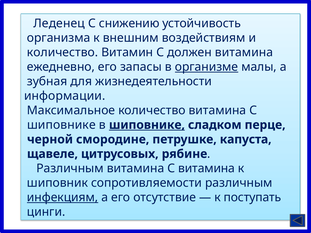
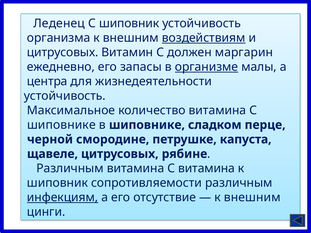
С снижению: снижению -> шиповник
воздействиям underline: none -> present
количество at (63, 52): количество -> цитрусовых
должен витамина: витамина -> маргарин
зубная: зубная -> центра
информации at (65, 96): информации -> устойчивость
шиповнике at (147, 125) underline: present -> none
поступать at (252, 198): поступать -> внешним
